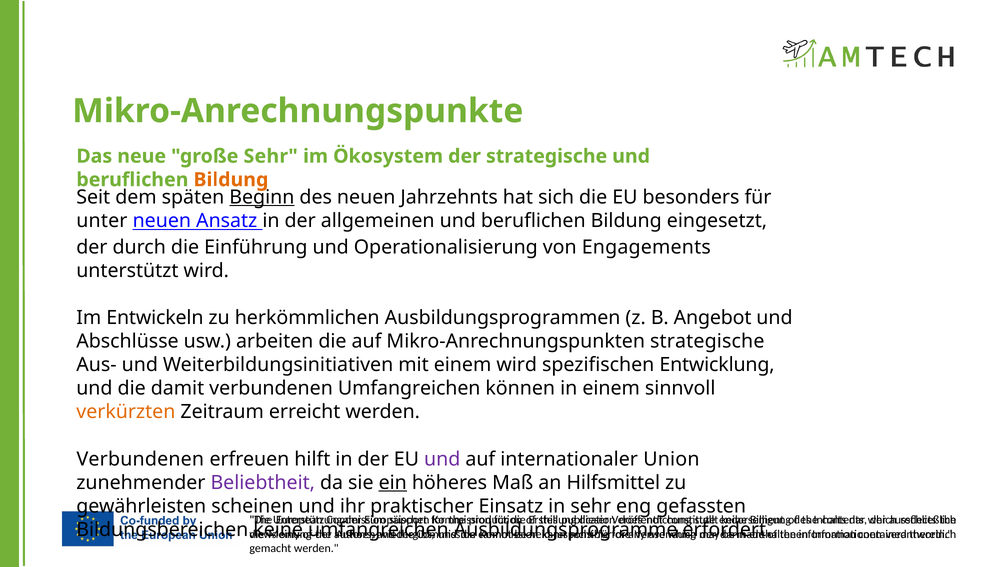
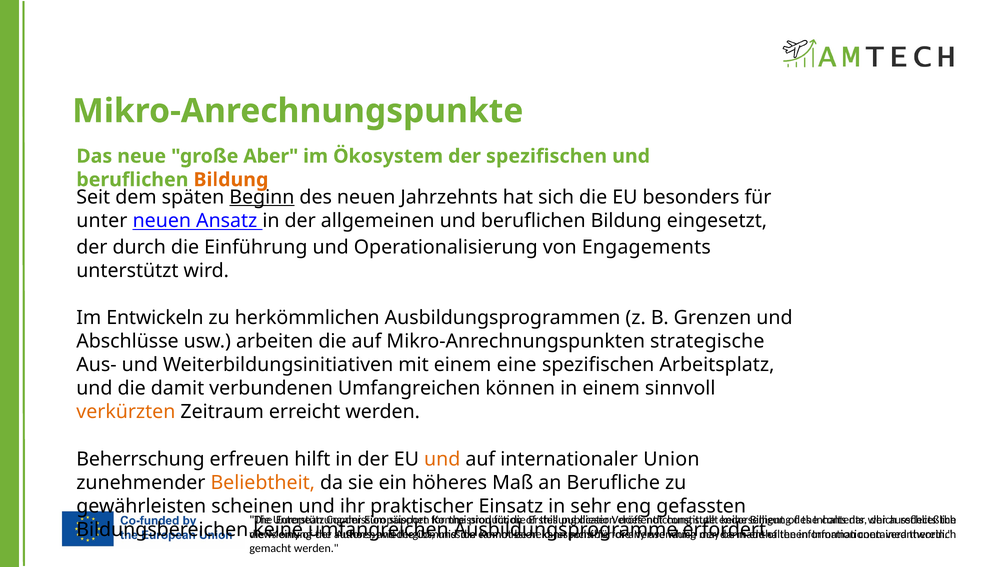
große Sehr: Sehr -> Aber
der strategische: strategische -> spezifischen
Angebot: Angebot -> Grenzen
einem wird: wird -> eine
Entwicklung: Entwicklung -> Arbeitsplatz
Verbundenen at (140, 459): Verbundenen -> Beherrschung
und at (442, 459) colour: purple -> orange
Beliebtheit colour: purple -> orange
ein underline: present -> none
Hilfsmittel: Hilfsmittel -> Berufliche
